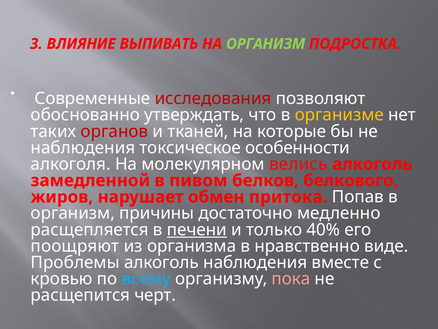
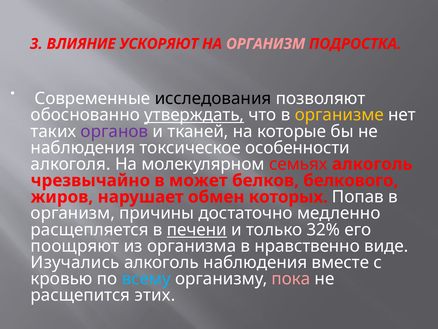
ВЫПИВАТЬ: ВЫПИВАТЬ -> УСКОРЯЮТ
ОРГАНИЗМ at (266, 44) colour: light green -> pink
исследования colour: red -> black
утверждать underline: none -> present
органов colour: red -> purple
велись: велись -> семьях
замедленной: замедленной -> чрезвычайно
пивом: пивом -> может
притока: притока -> которых
40%: 40% -> 32%
Проблемы: Проблемы -> Изучались
черт: черт -> этих
